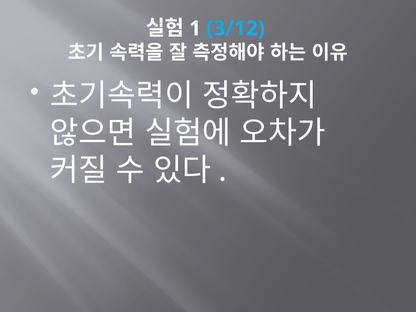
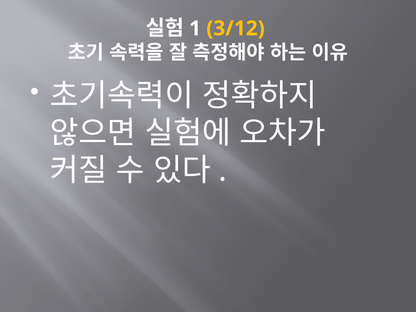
3/12 colour: light blue -> yellow
